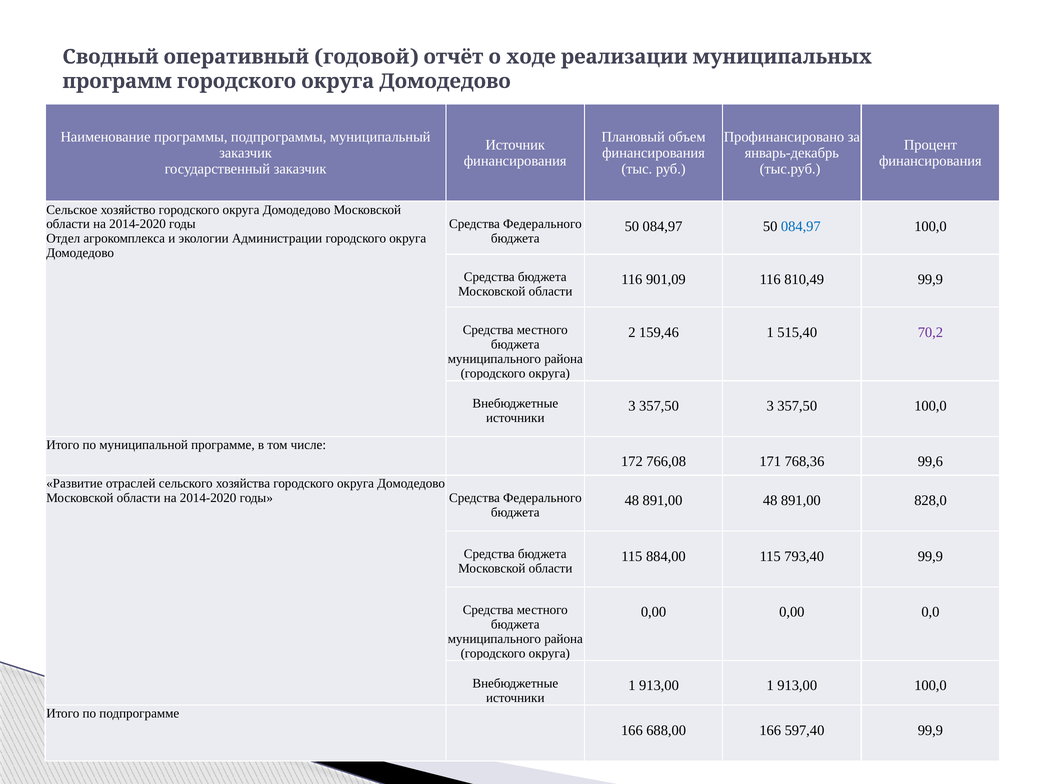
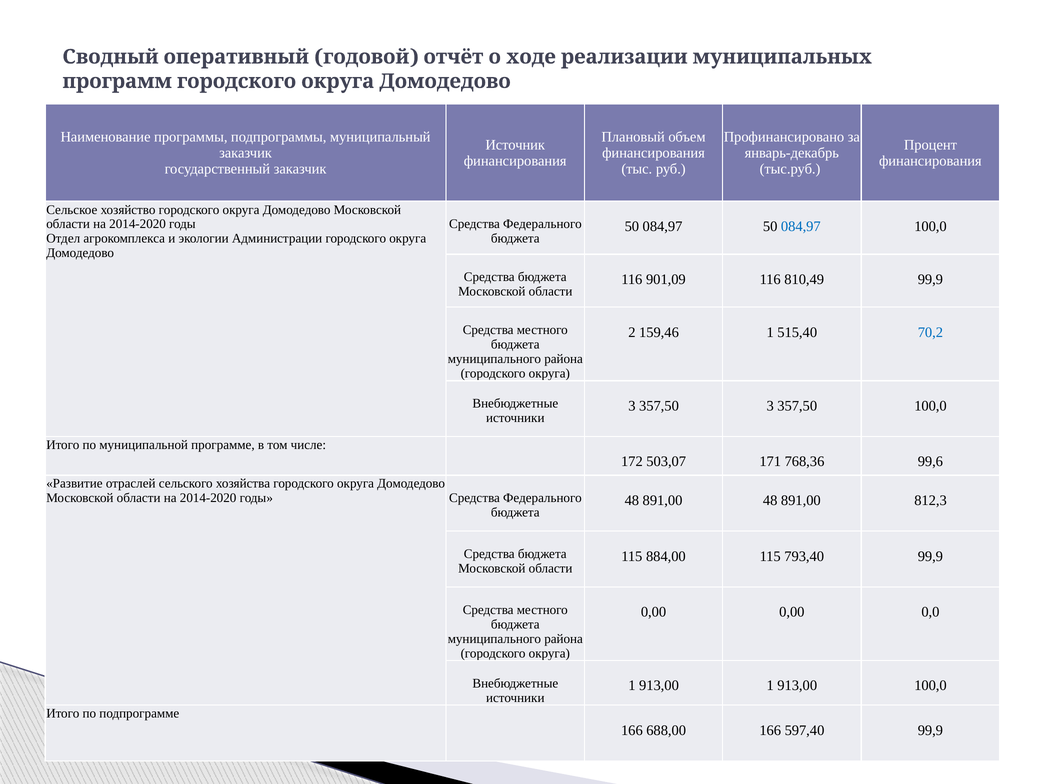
70,2 colour: purple -> blue
766,08: 766,08 -> 503,07
828,0: 828,0 -> 812,3
